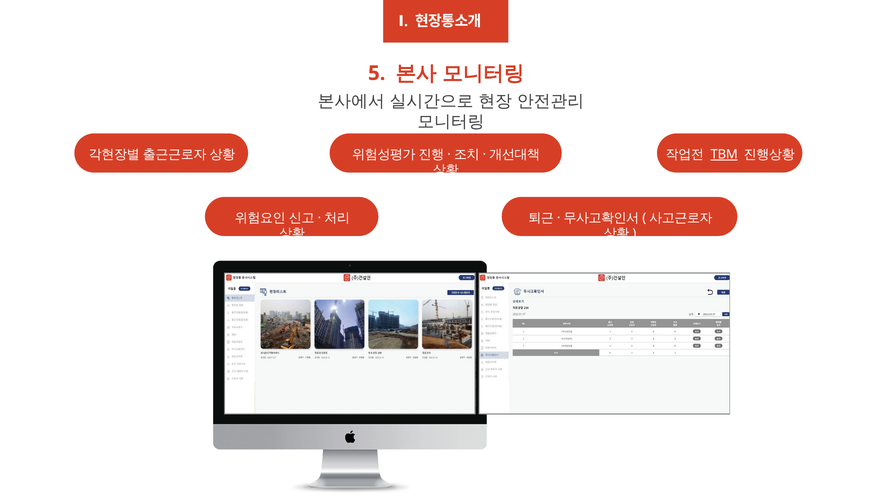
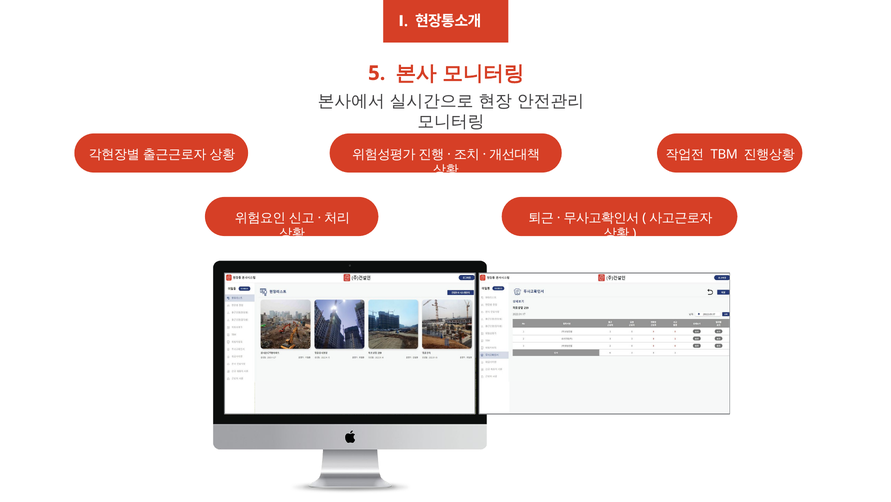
TBM underline: present -> none
